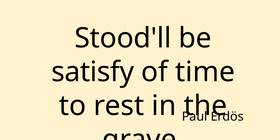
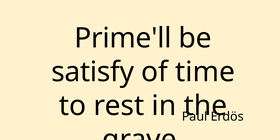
Stood'll: Stood'll -> Prime'll
